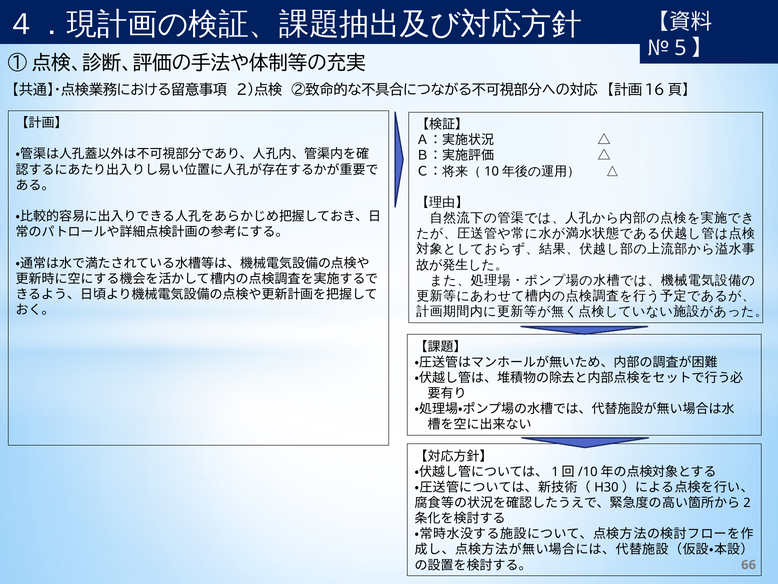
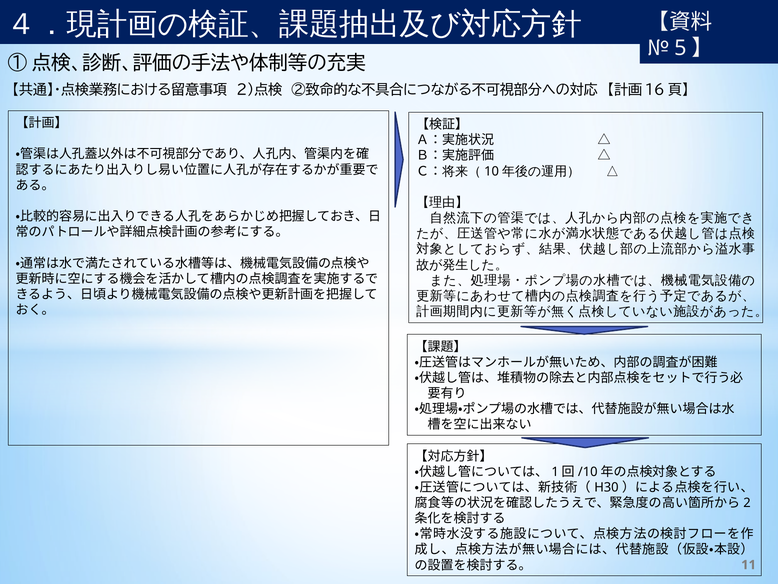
66: 66 -> 11
